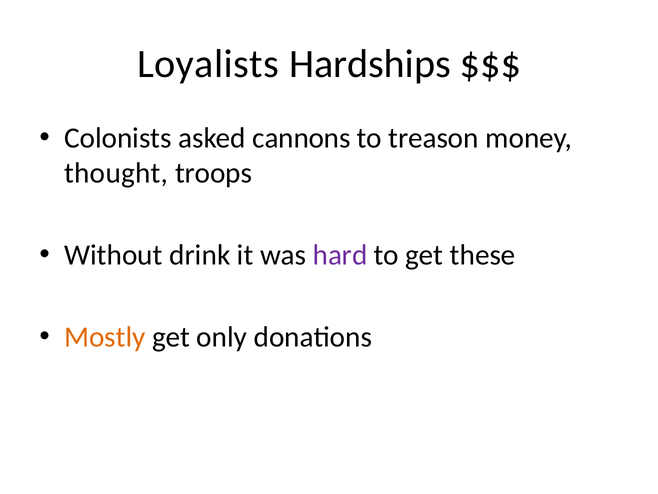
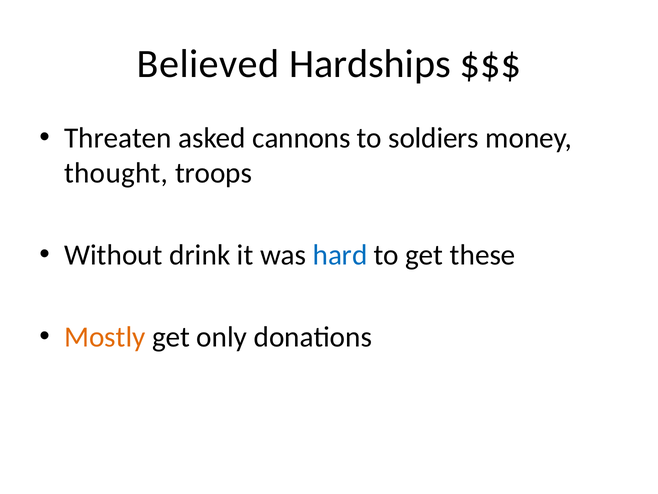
Loyalists: Loyalists -> Believed
Colonists: Colonists -> Threaten
treason: treason -> soldiers
hard colour: purple -> blue
